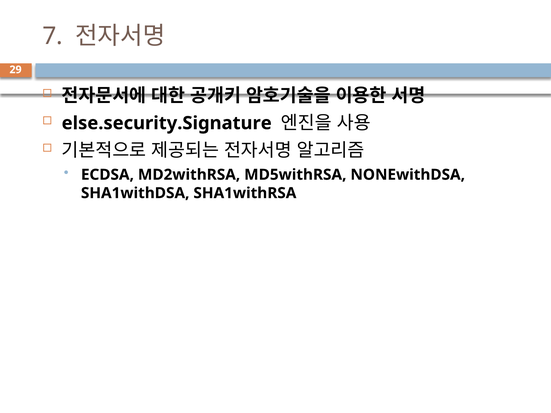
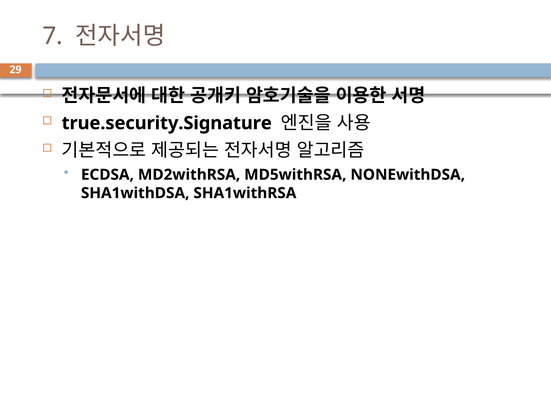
else.security.Signature: else.security.Signature -> true.security.Signature
